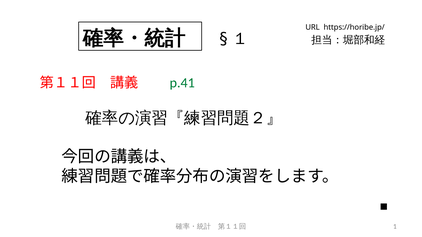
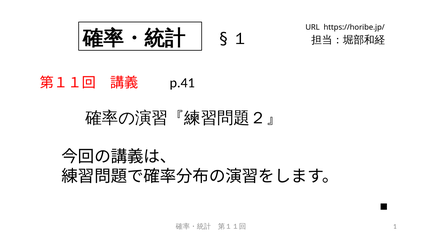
p.41 colour: green -> black
